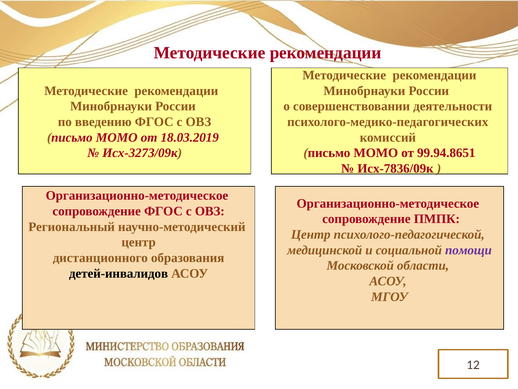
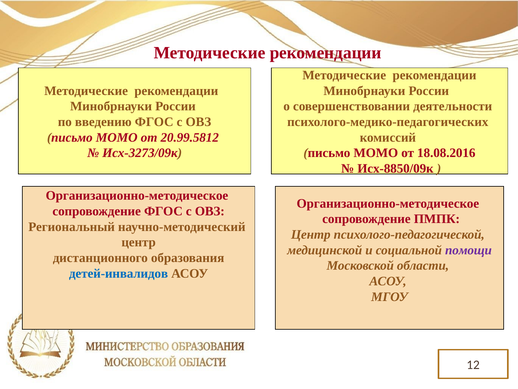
18.03.2019: 18.03.2019 -> 20.99.5812
99.94.8651: 99.94.8651 -> 18.08.2016
Исх-7836/09к: Исх-7836/09к -> Исх-8850/09к
детей-инвалидов colour: black -> blue
